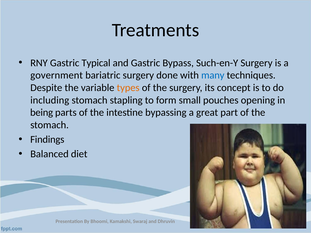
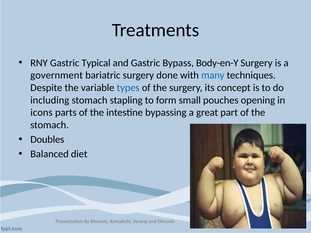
Such-en-Y: Such-en-Y -> Body-en-Y
types colour: orange -> blue
being: being -> icons
Findings: Findings -> Doubles
